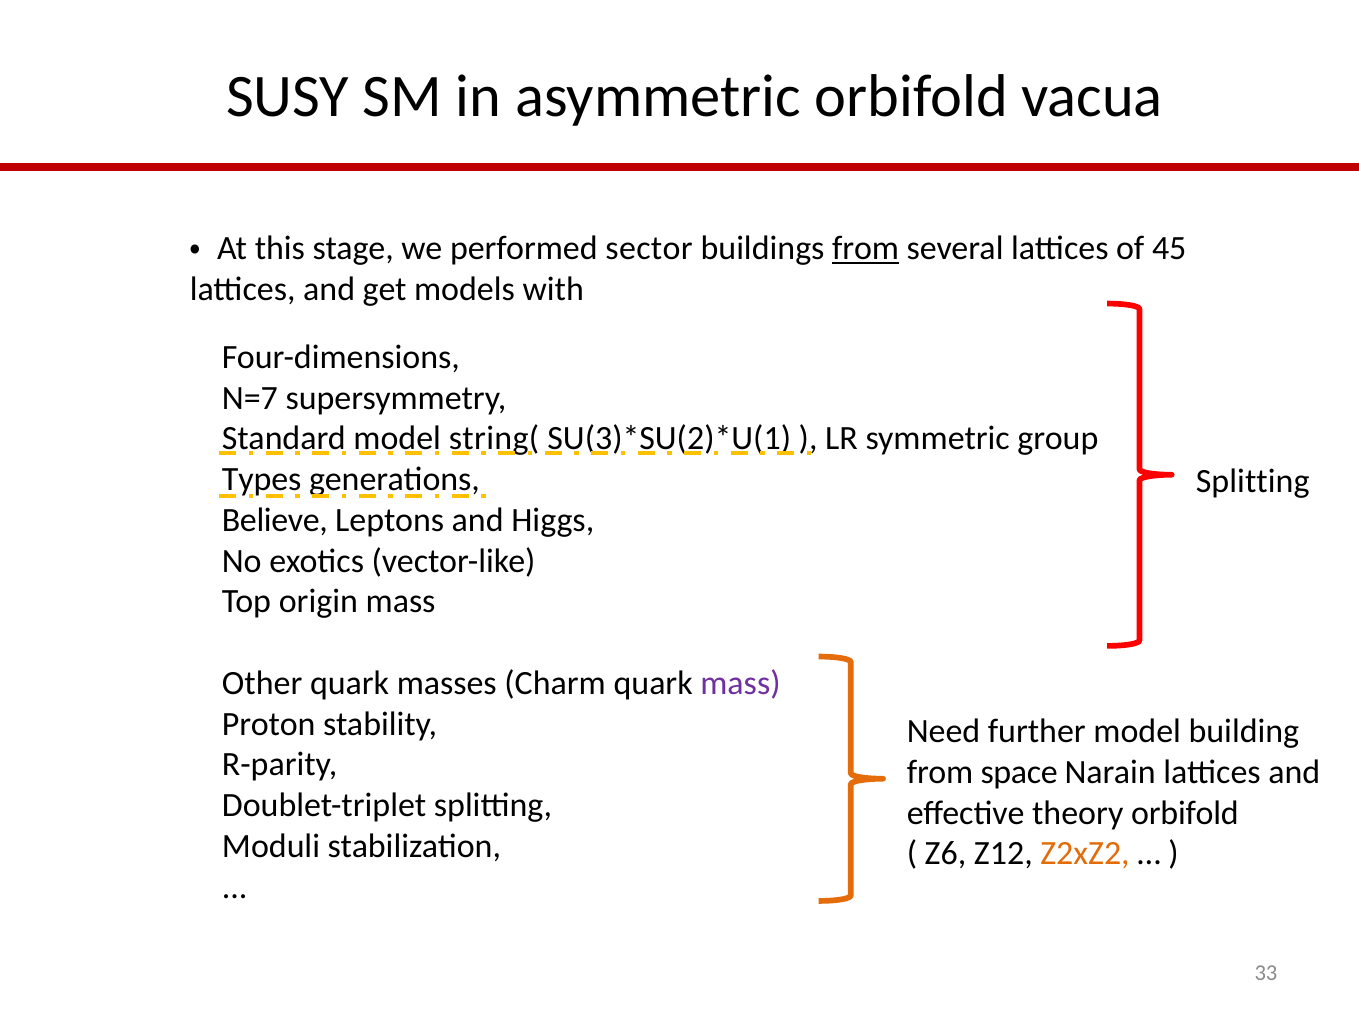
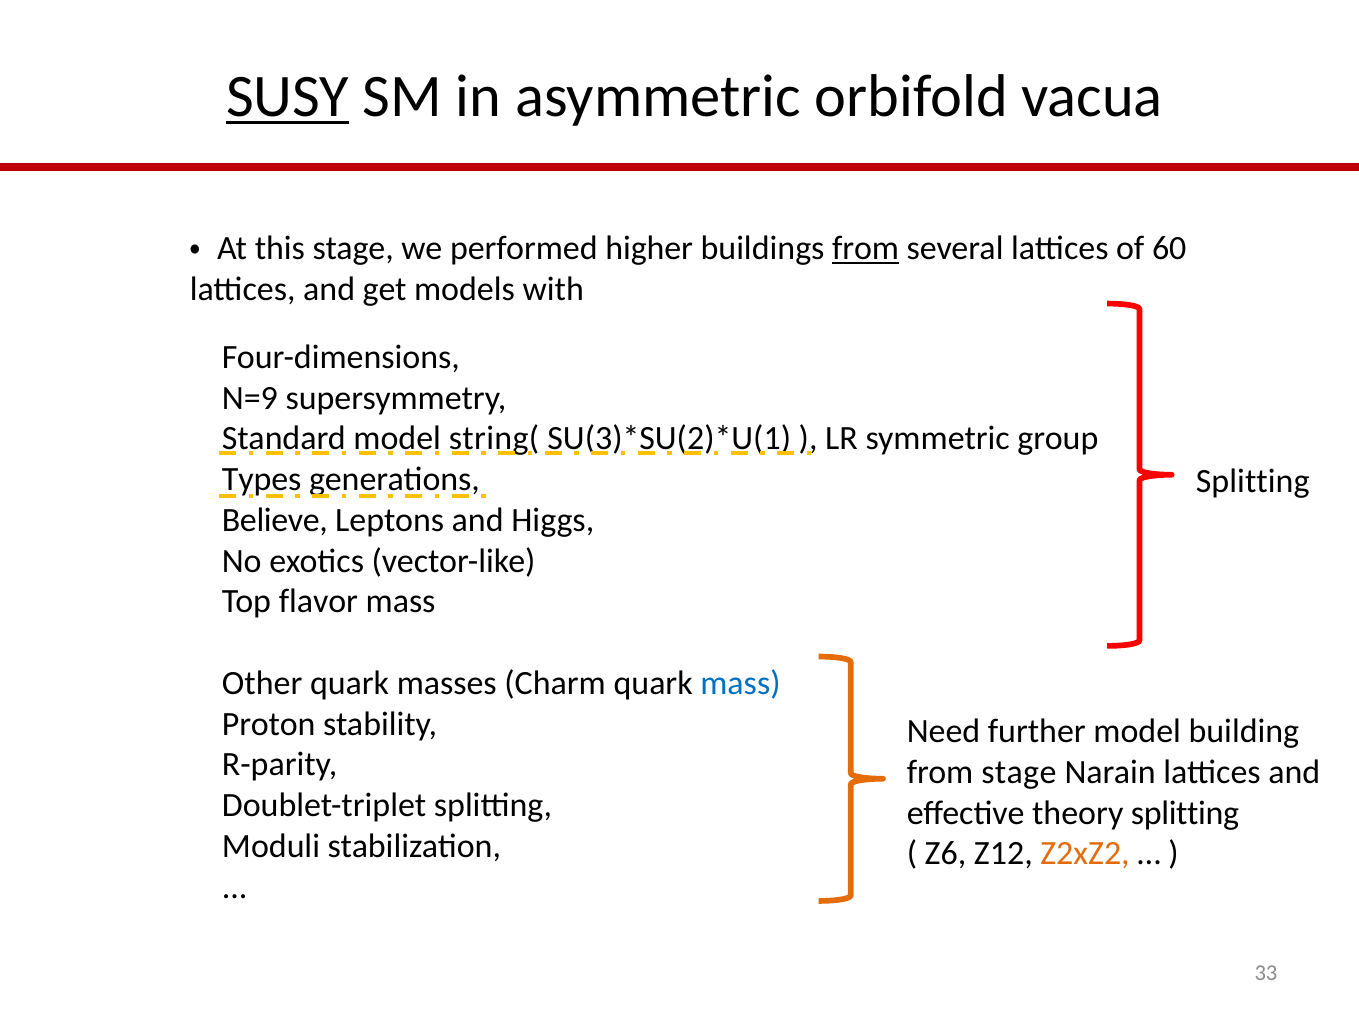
SUSY underline: none -> present
sector: sector -> higher
45: 45 -> 60
N=7: N=7 -> N=9
origin: origin -> flavor
mass at (740, 683) colour: purple -> blue
from space: space -> stage
theory orbifold: orbifold -> splitting
